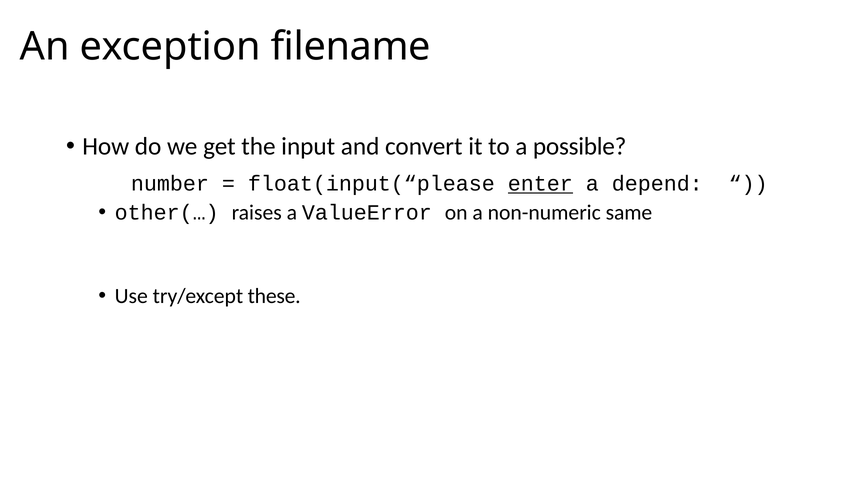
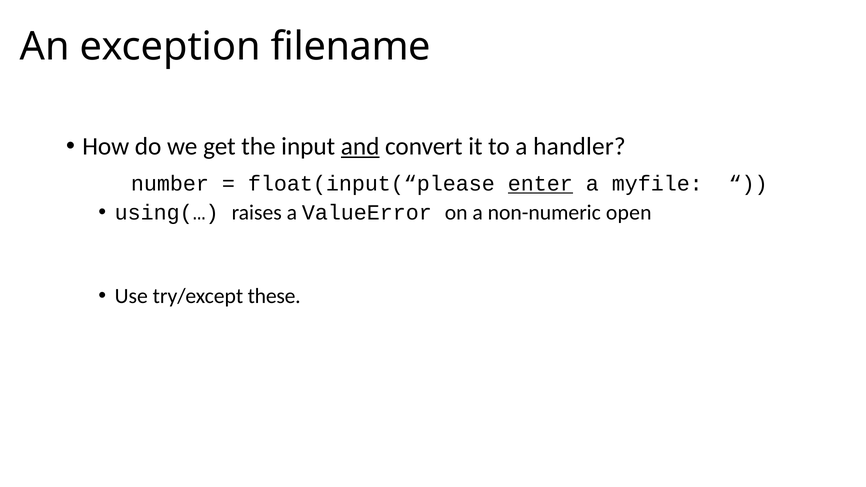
and underline: none -> present
possible: possible -> handler
depend: depend -> myfile
other(…: other(… -> using(…
same: same -> open
